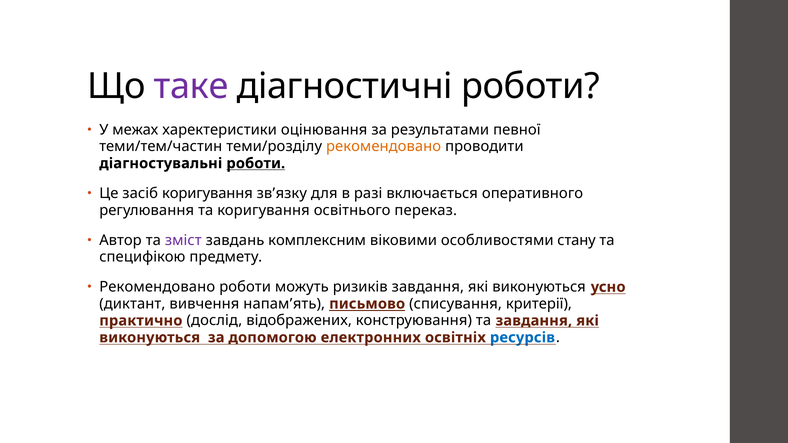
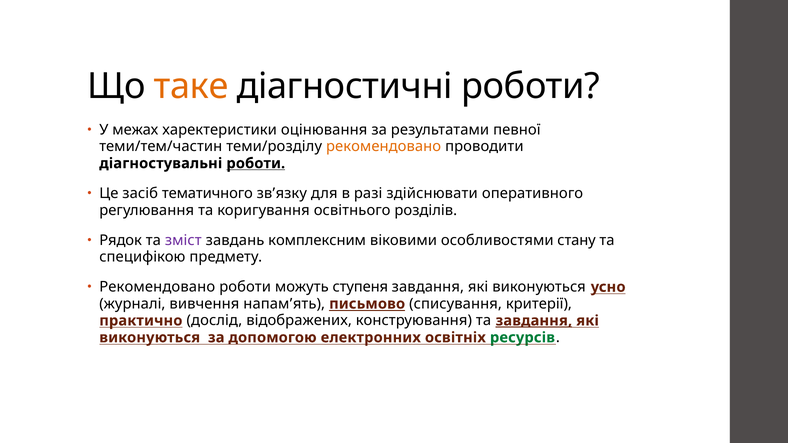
таке colour: purple -> orange
засіб коригування: коригування -> тематичного
включається: включається -> здійснювати
переказ: переказ -> розділів
Автор: Автор -> Рядок
ризиків: ризиків -> ступеня
диктант: диктант -> журналі
завдання at (534, 321) underline: none -> present
ресурсів colour: blue -> green
